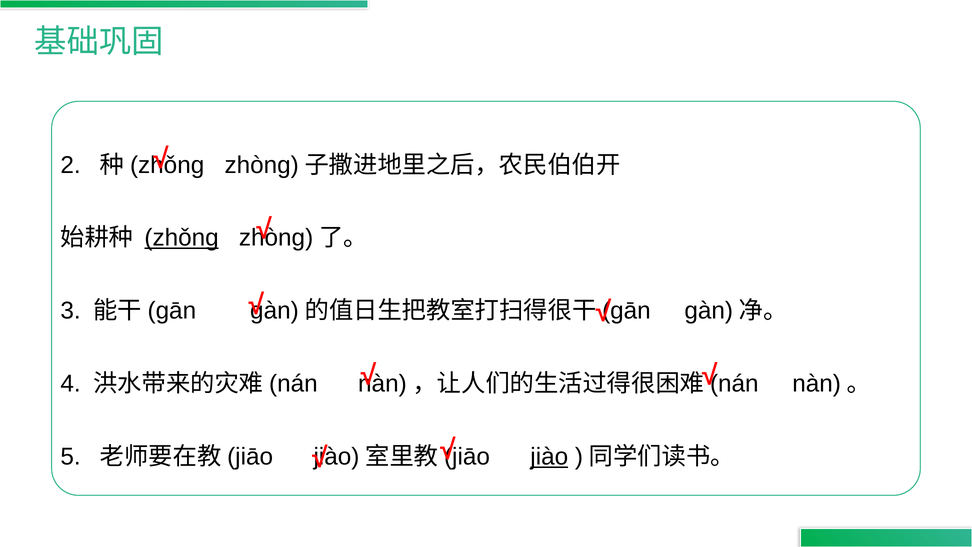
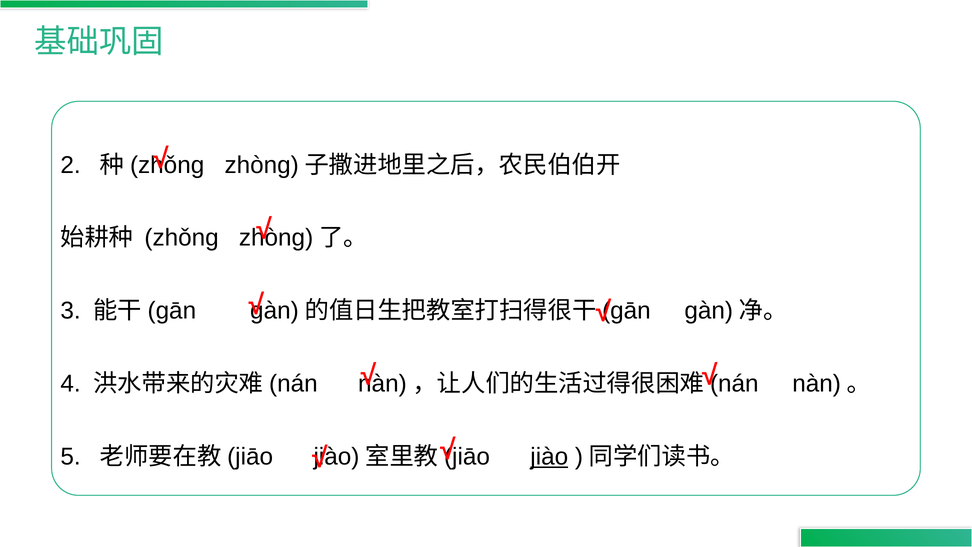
zhǒnɡ underline: present -> none
